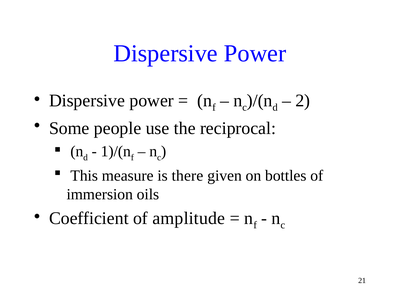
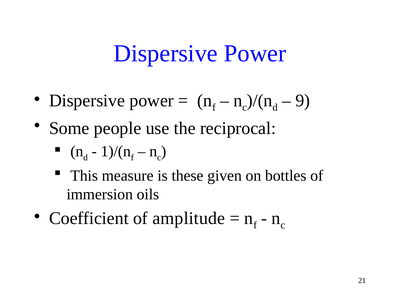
2: 2 -> 9
there: there -> these
